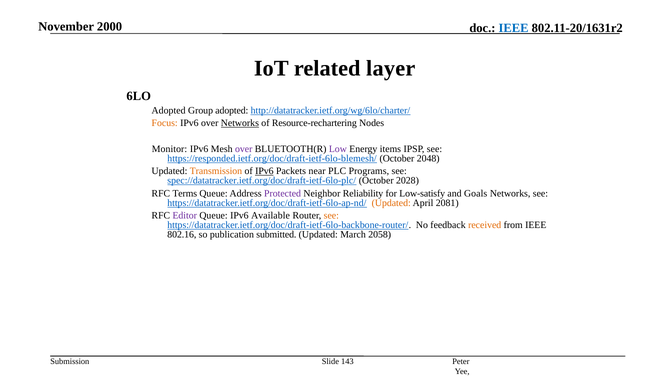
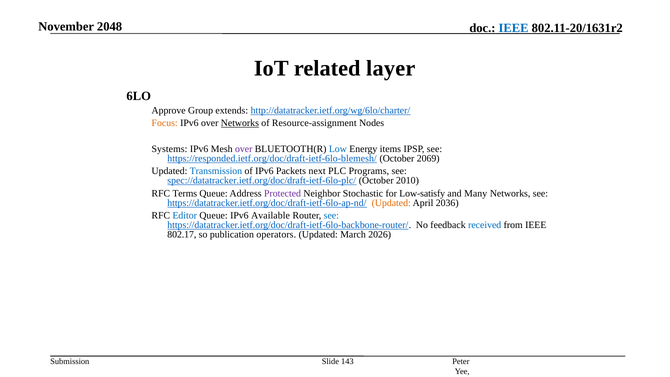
2000: 2000 -> 2048
Adopted at (169, 110): Adopted -> Approve
Group adopted: adopted -> extends
Resource-rechartering: Resource-rechartering -> Resource-assignment
Monitor: Monitor -> Systems
Low colour: purple -> blue
2048: 2048 -> 2069
Transmission colour: orange -> blue
IPv6 at (264, 171) underline: present -> none
near: near -> next
2028: 2028 -> 2010
Reliability: Reliability -> Stochastic
Goals: Goals -> Many
2081: 2081 -> 2036
Editor colour: purple -> blue
see at (331, 216) colour: orange -> blue
received colour: orange -> blue
802.16: 802.16 -> 802.17
submitted: submitted -> operators
2058: 2058 -> 2026
